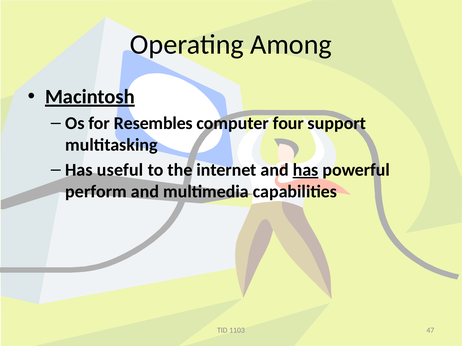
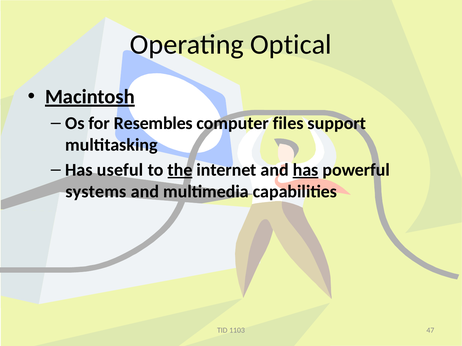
Among: Among -> Optical
four: four -> files
the underline: none -> present
perform: perform -> systems
